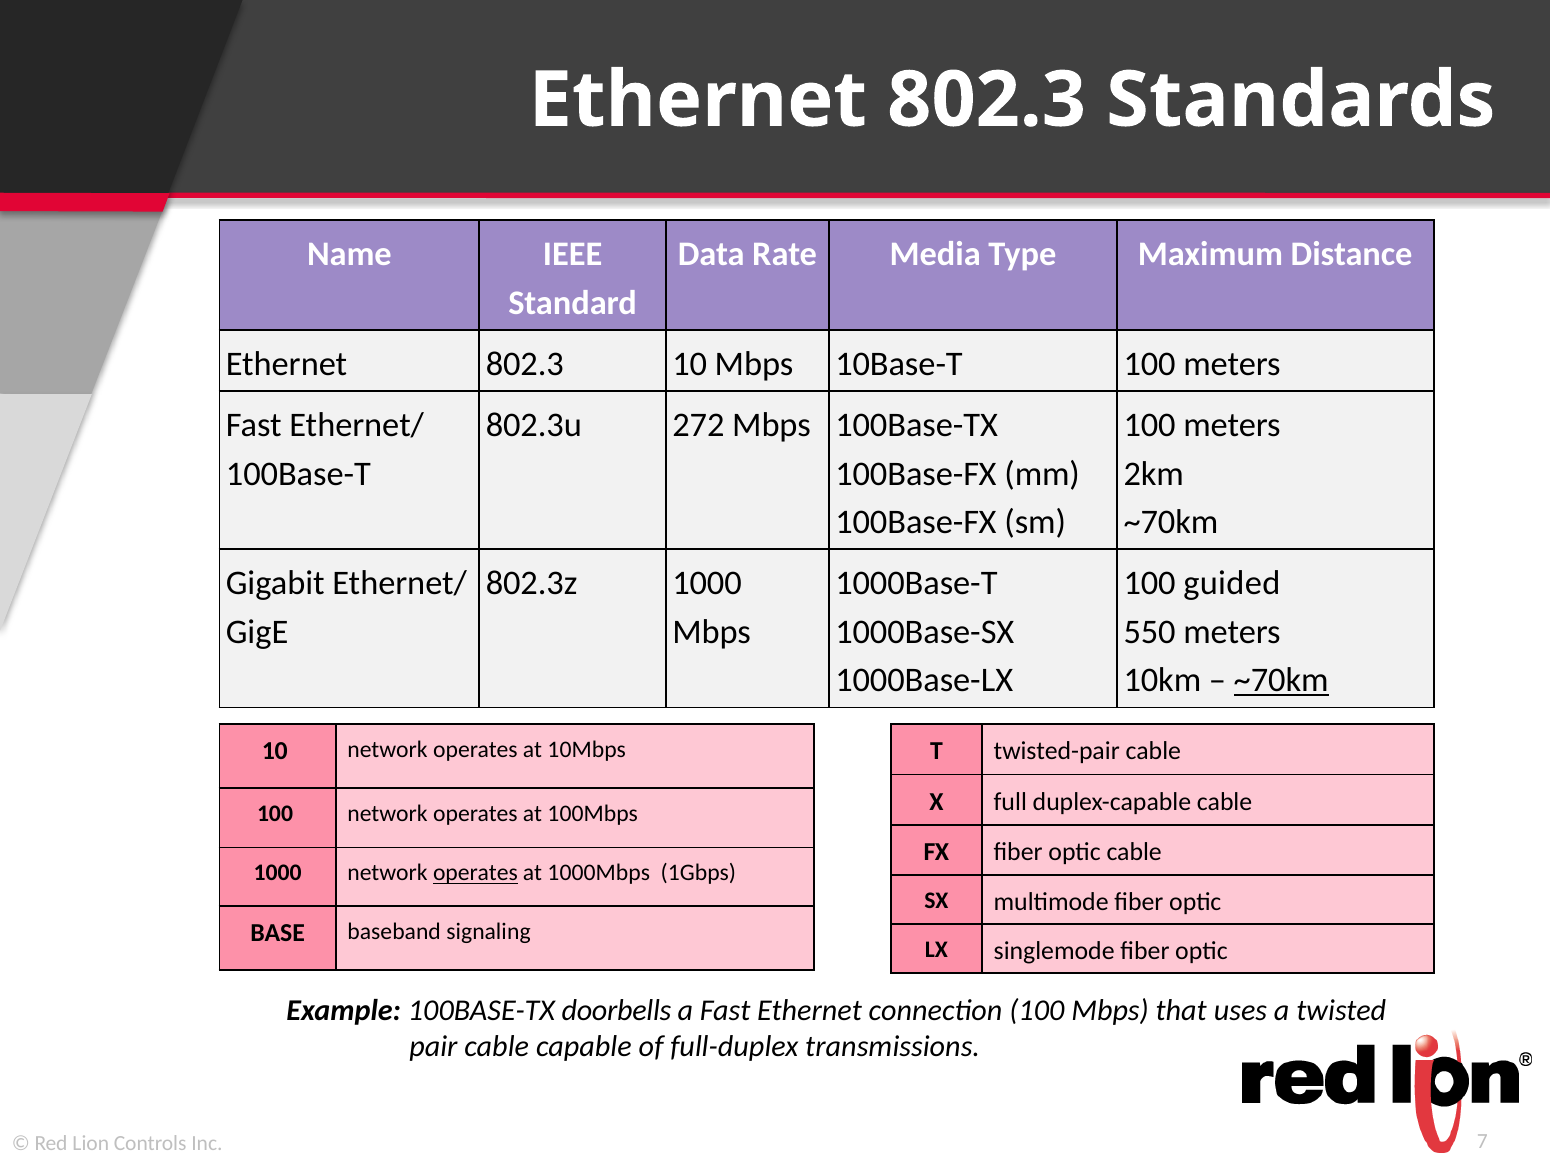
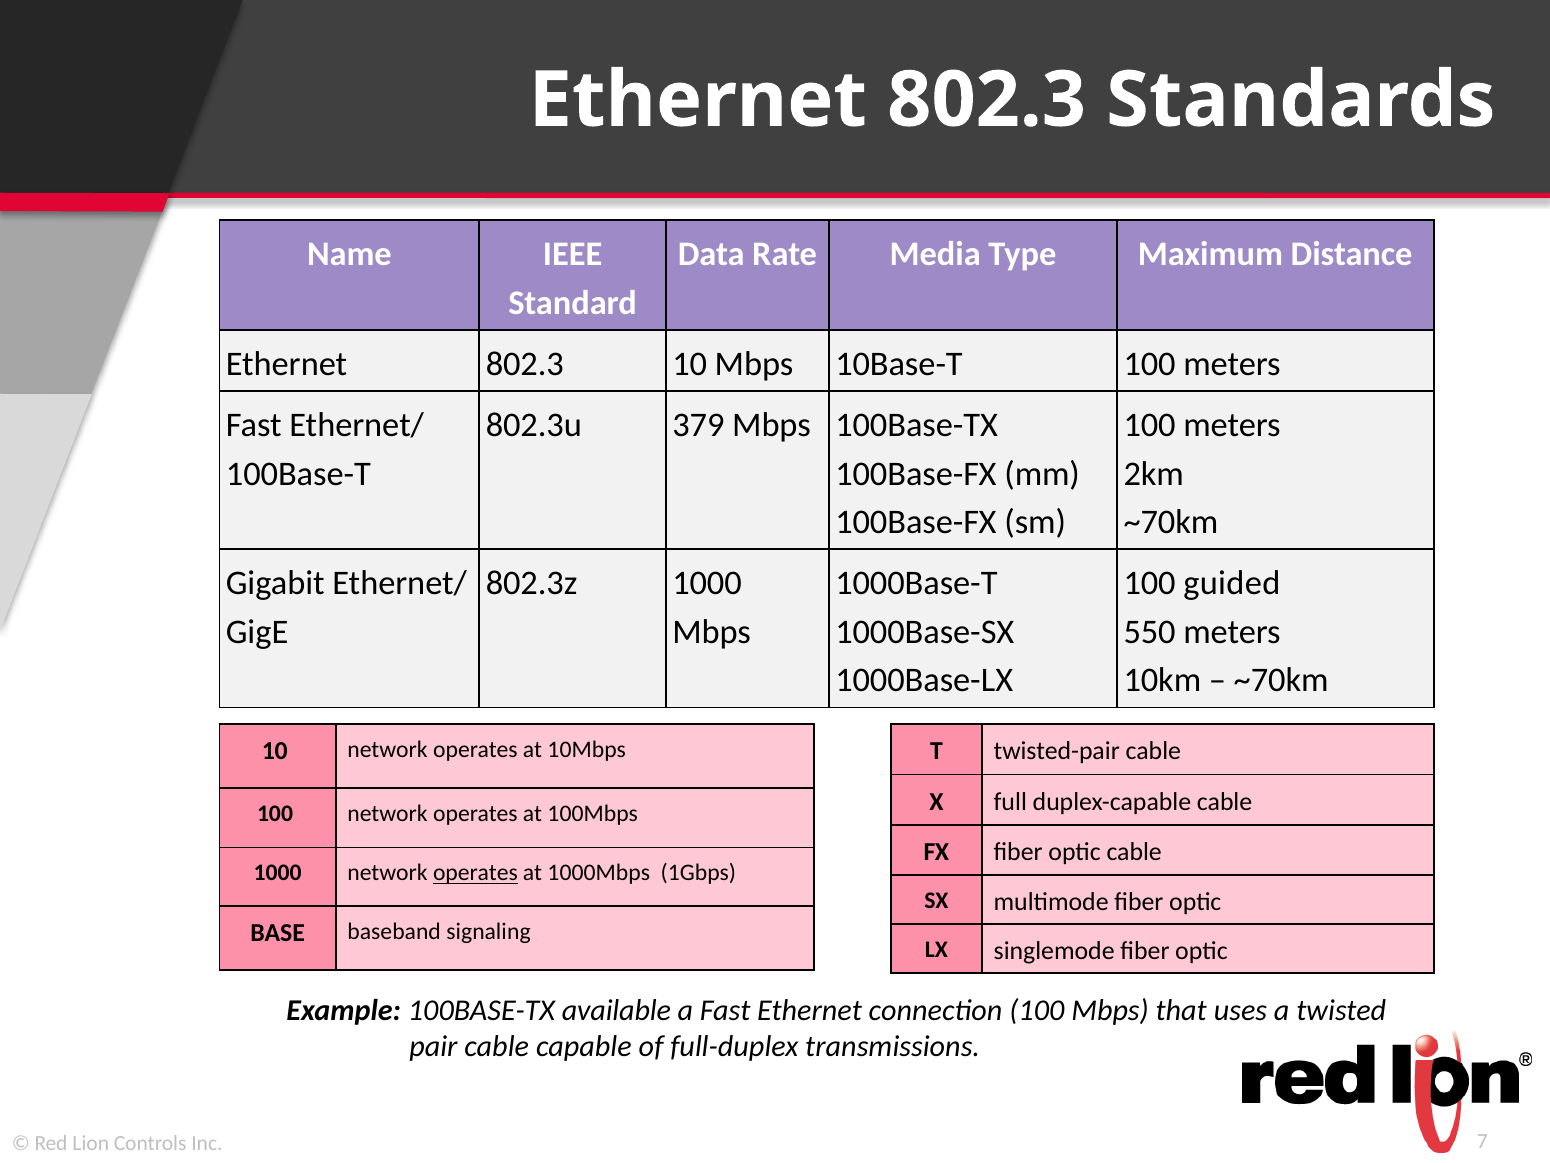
272: 272 -> 379
~70km at (1281, 680) underline: present -> none
doorbells: doorbells -> available
